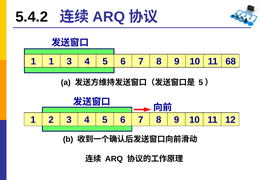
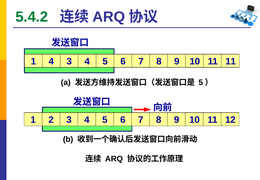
5.4.2 colour: black -> green
1 1: 1 -> 4
11 68: 68 -> 11
